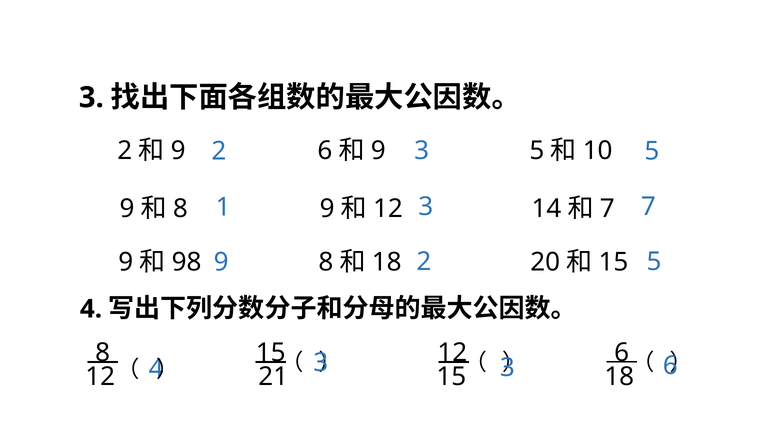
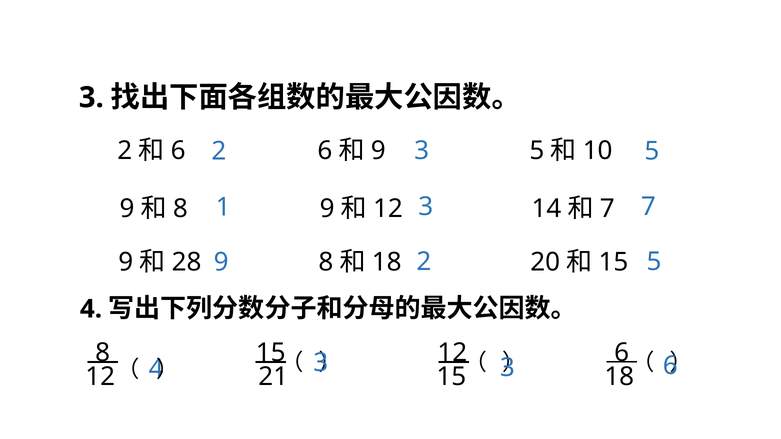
9 at (178, 151): 9 -> 6
98: 98 -> 28
